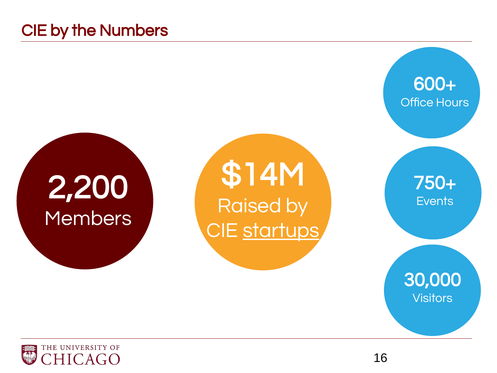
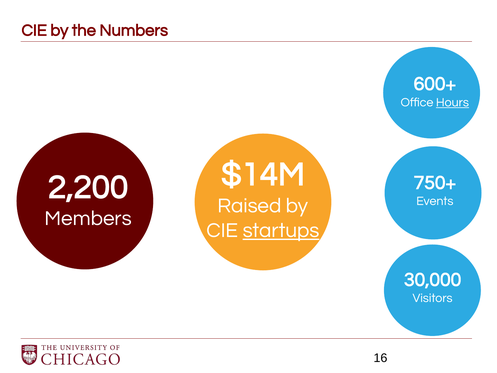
Hours at (452, 102) underline: none -> present
